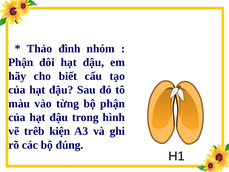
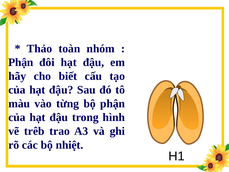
đình: đình -> toàn
kiện: kiện -> trao
đúng: đúng -> nhiệt
